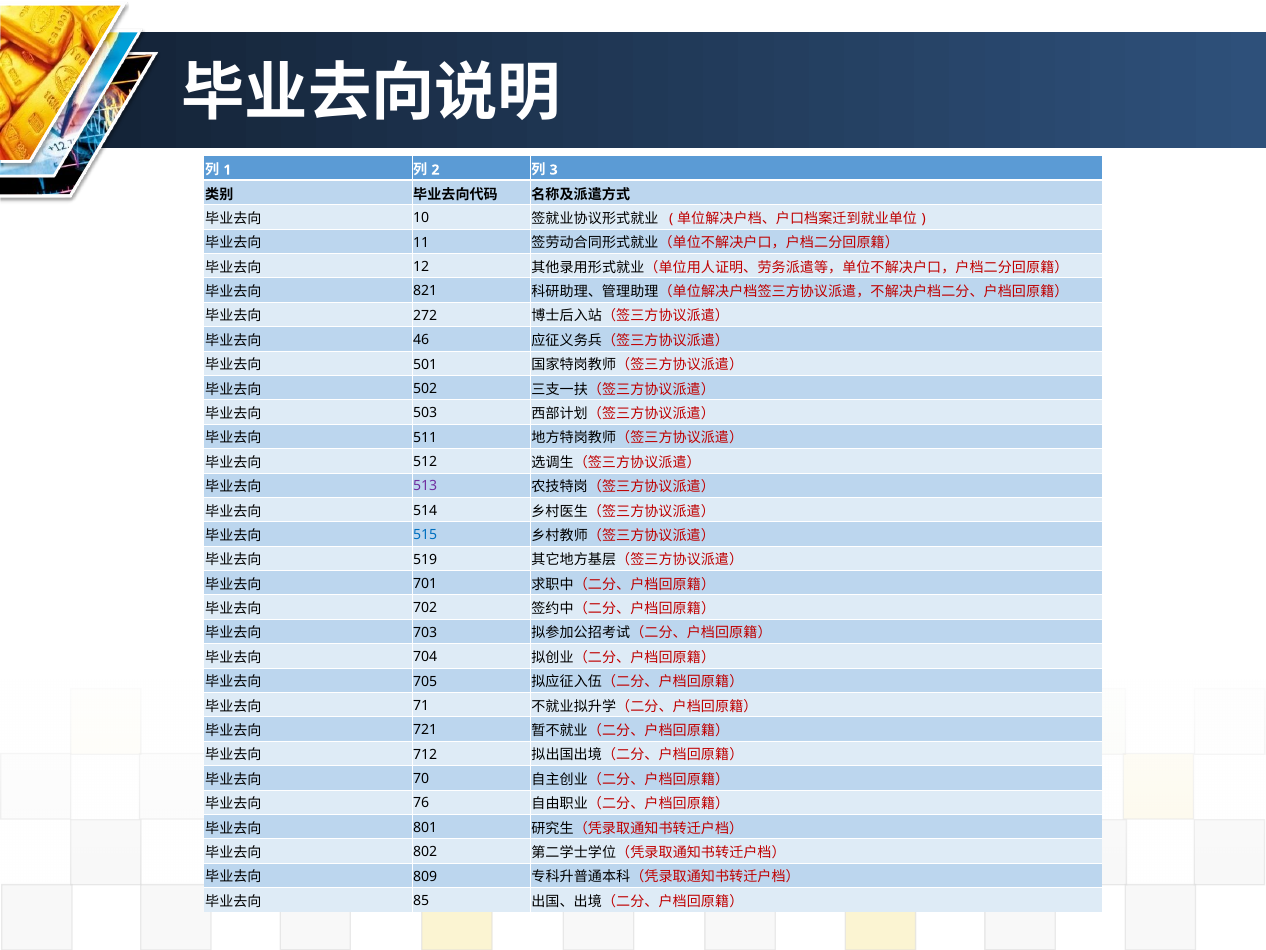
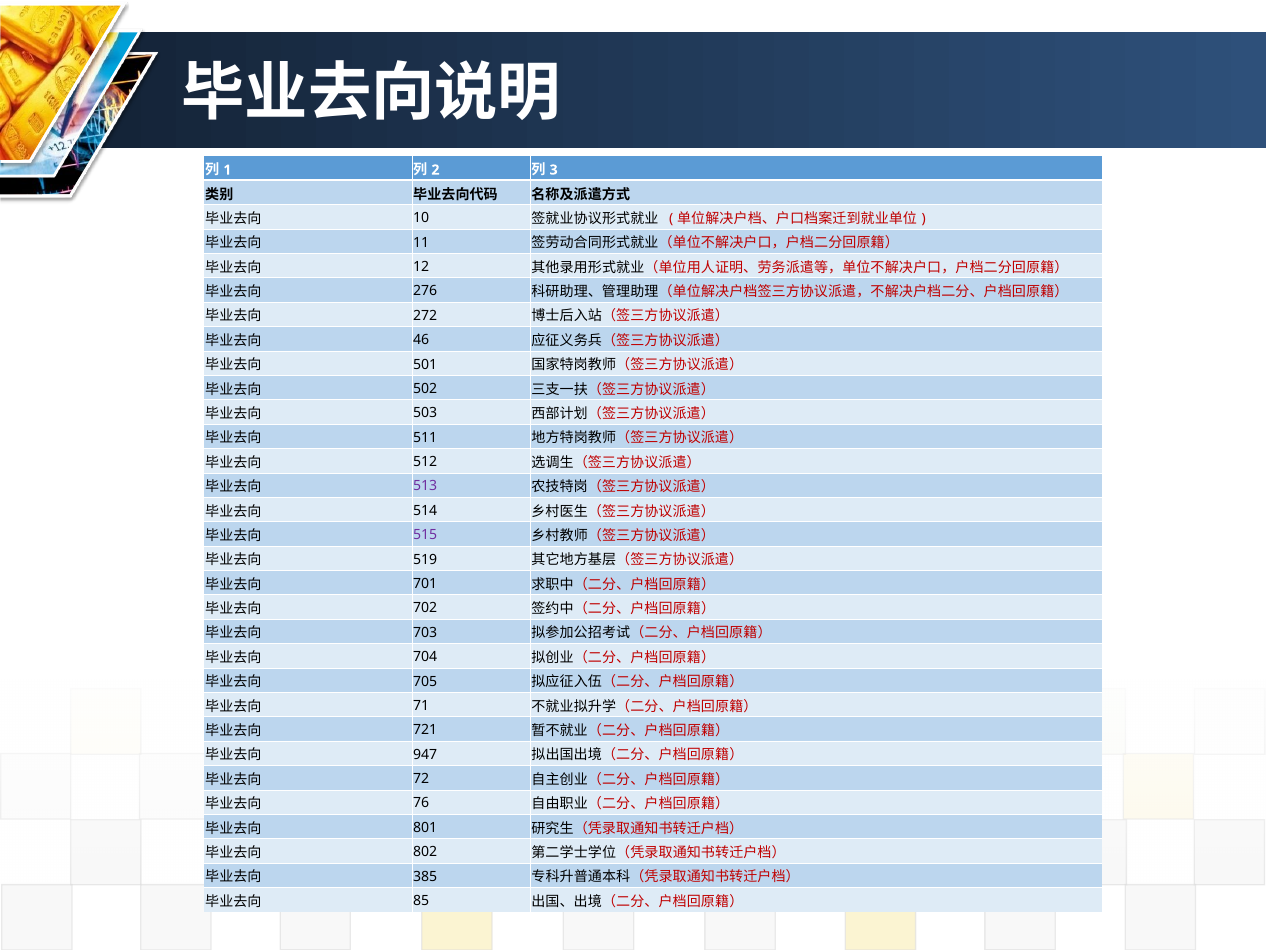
821: 821 -> 276
515 colour: blue -> purple
712: 712 -> 947
70: 70 -> 72
809: 809 -> 385
